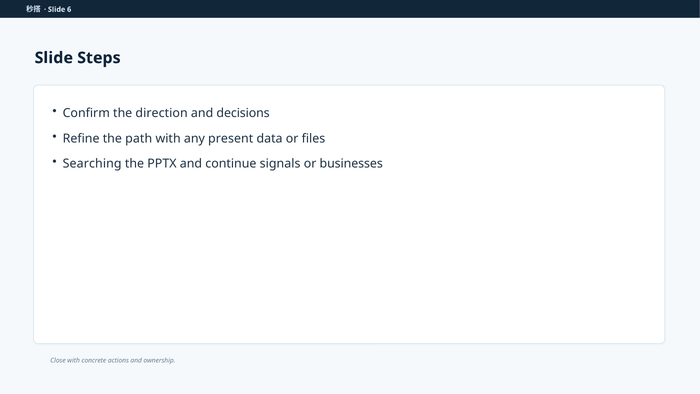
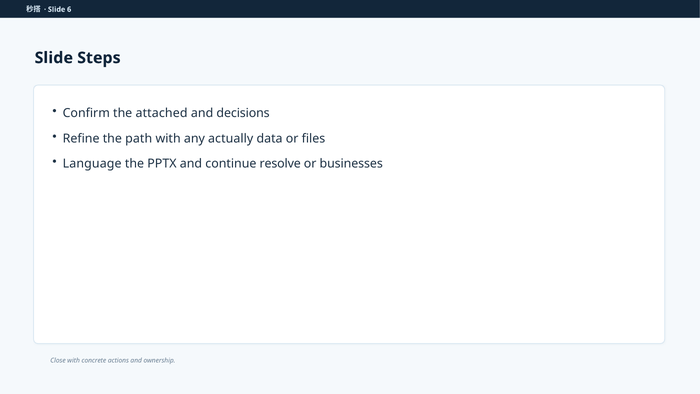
direction: direction -> attached
present: present -> actually
Searching: Searching -> Language
signals: signals -> resolve
